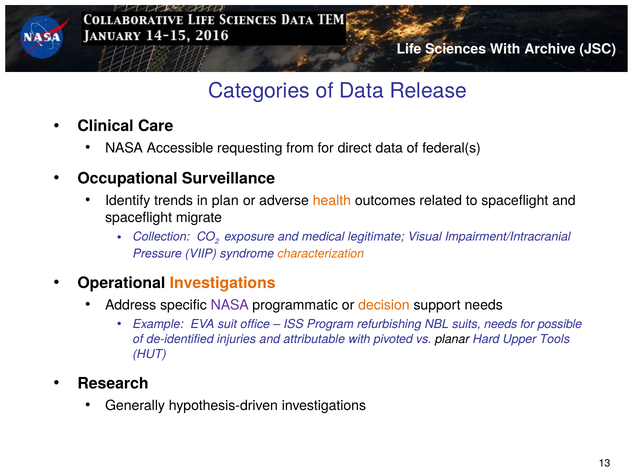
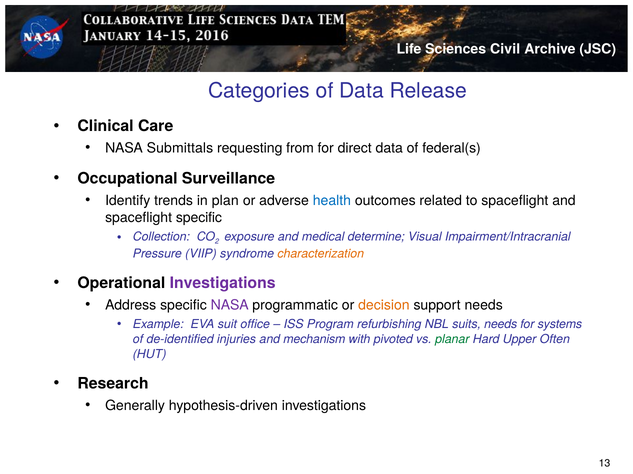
With at (505, 49): With -> Civil
Accessible: Accessible -> Submittals
health colour: orange -> blue
spaceflight migrate: migrate -> specific
legitimate: legitimate -> determine
Investigations at (223, 284) colour: orange -> purple
possible: possible -> systems
attributable: attributable -> mechanism
planar colour: black -> green
Tools: Tools -> Often
